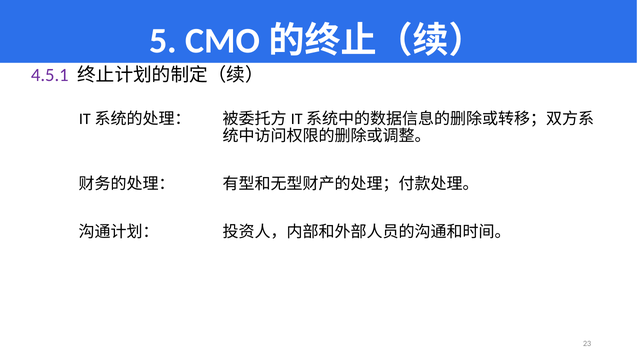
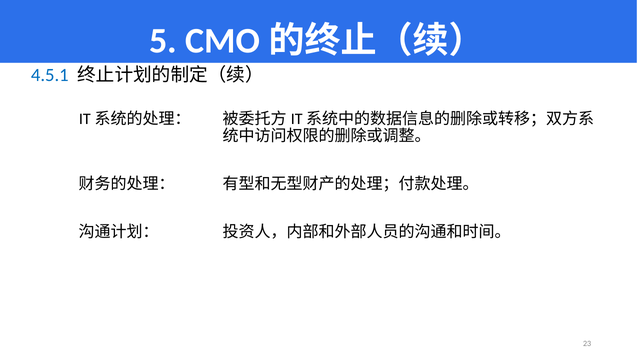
4.5.1 colour: purple -> blue
